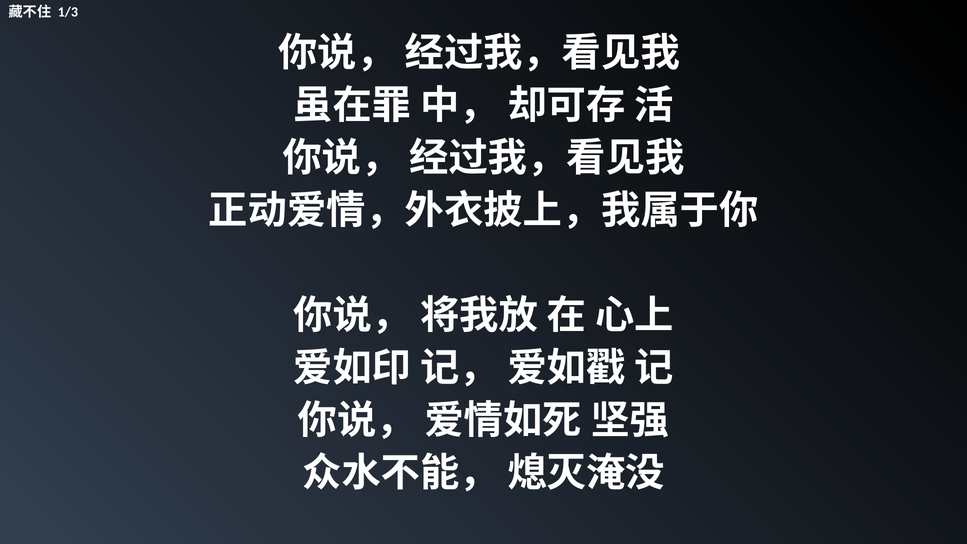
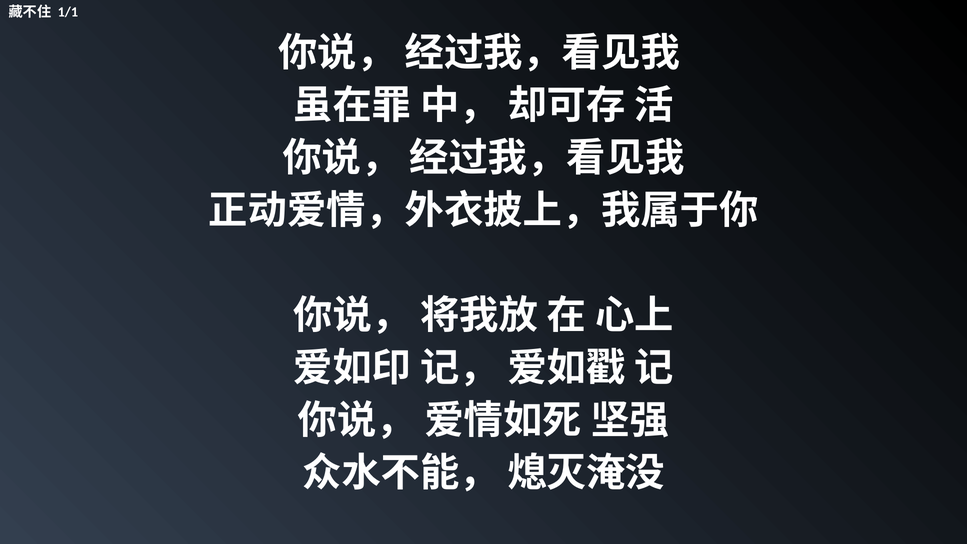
1/3: 1/3 -> 1/1
